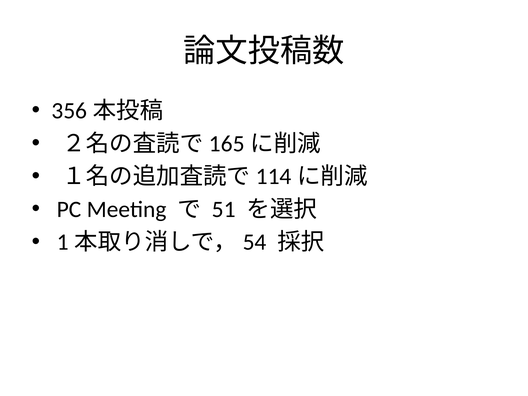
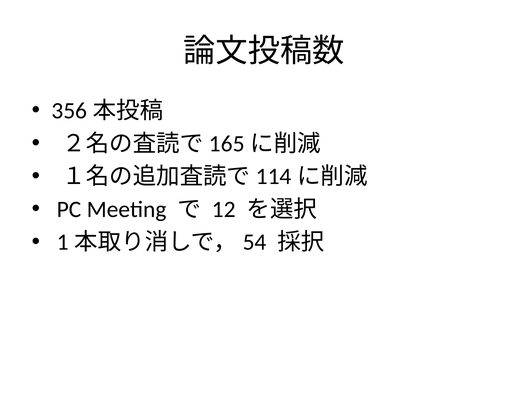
51: 51 -> 12
